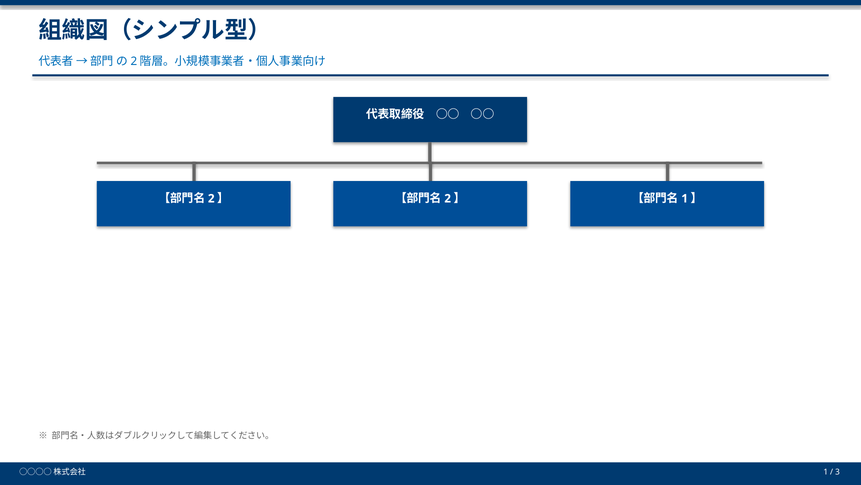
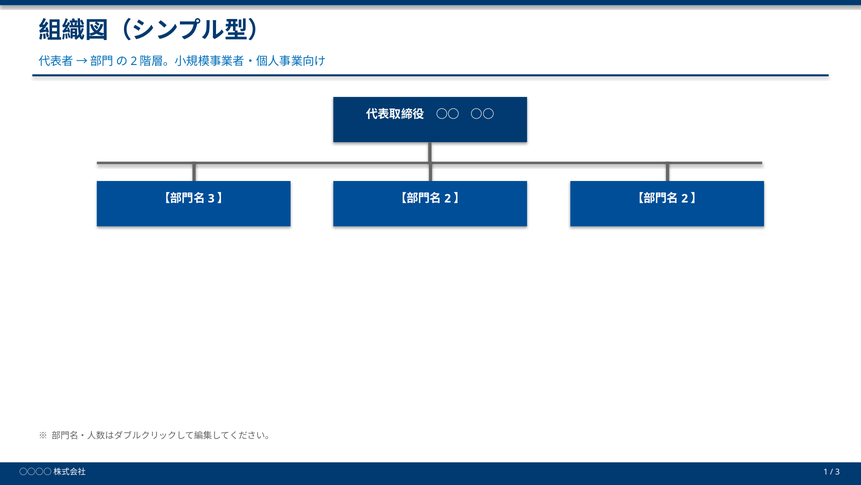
2 at (211, 198): 2 -> 3
1 at (685, 198): 1 -> 2
